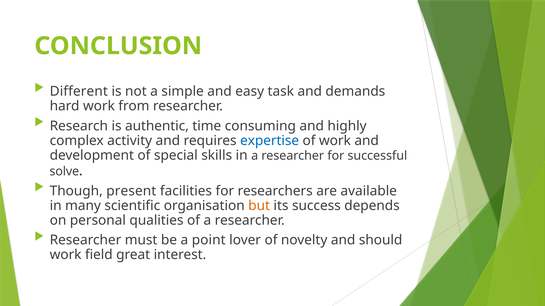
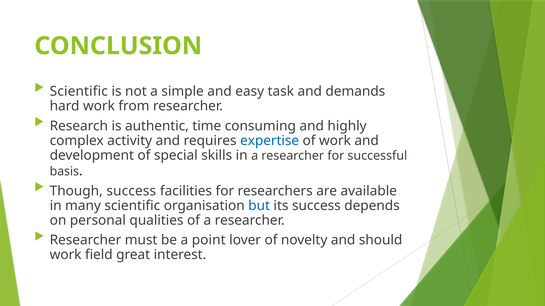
Different at (79, 92): Different -> Scientific
solve: solve -> basis
Though present: present -> success
but colour: orange -> blue
